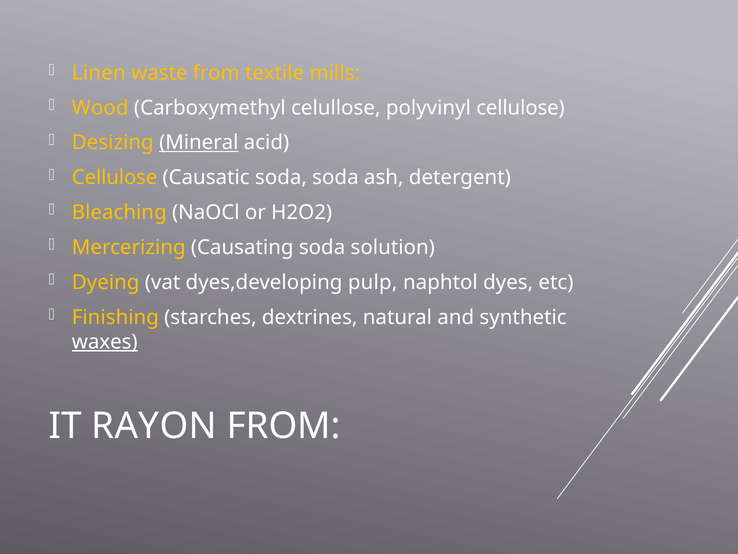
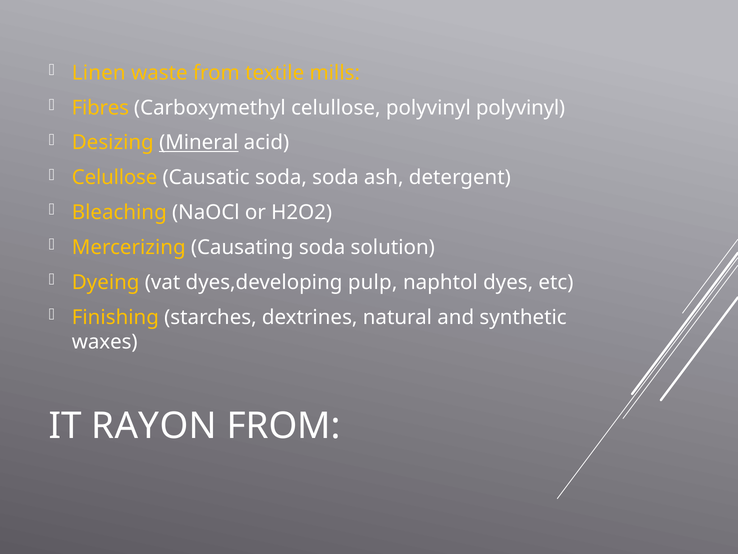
Wood: Wood -> Fibres
polyvinyl cellulose: cellulose -> polyvinyl
Cellulose at (115, 177): Cellulose -> Celullose
waxes underline: present -> none
